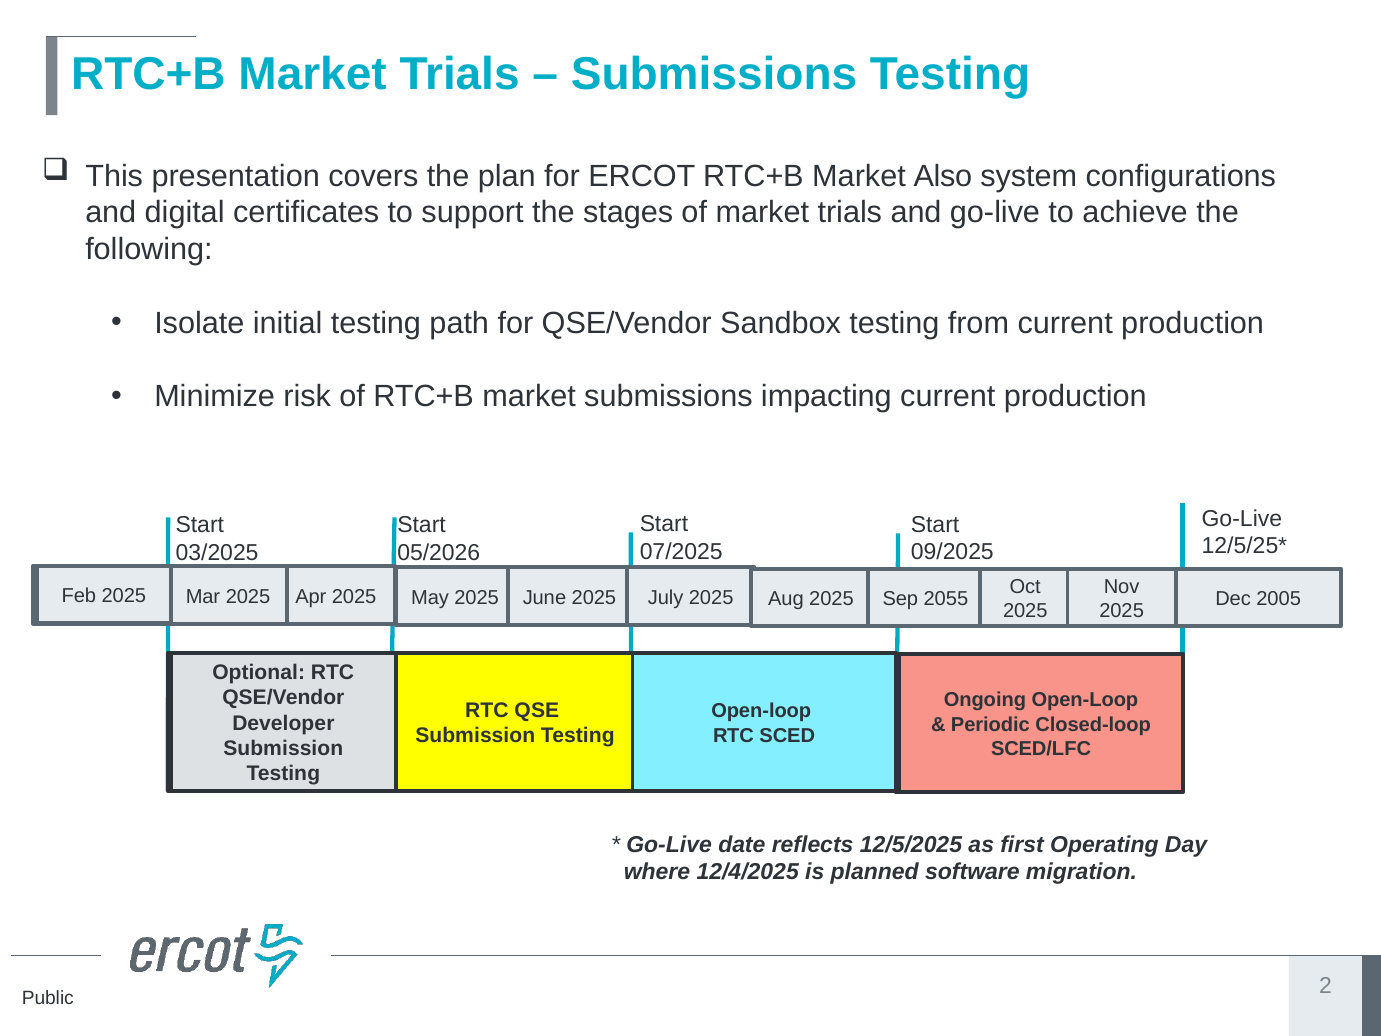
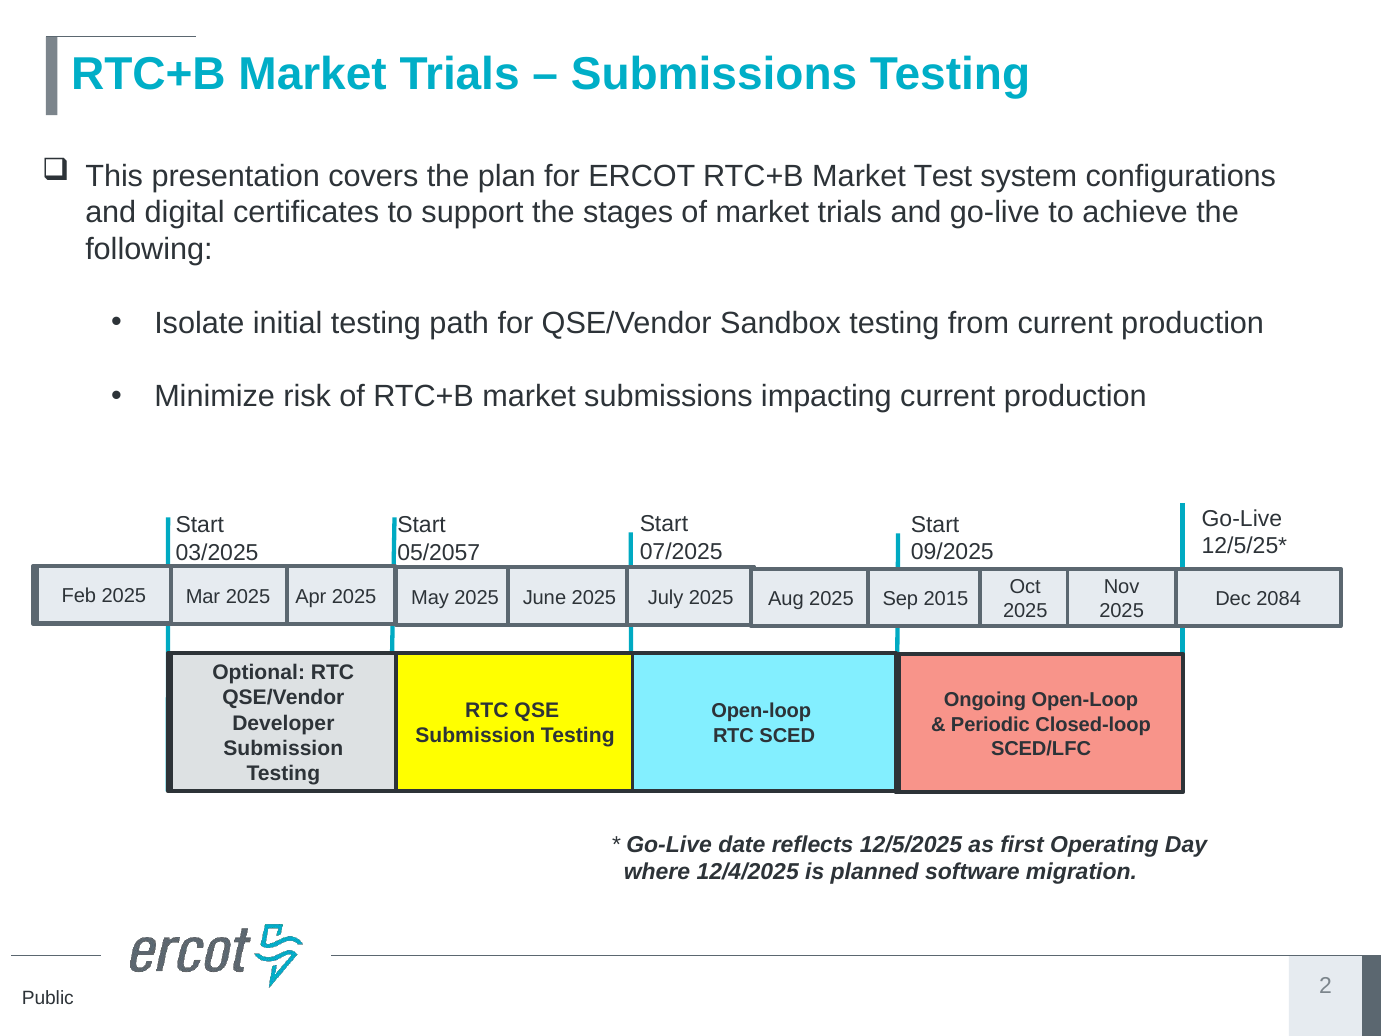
Also: Also -> Test
05/2026: 05/2026 -> 05/2057
2055: 2055 -> 2015
2005: 2005 -> 2084
